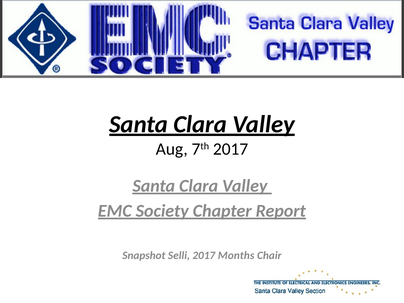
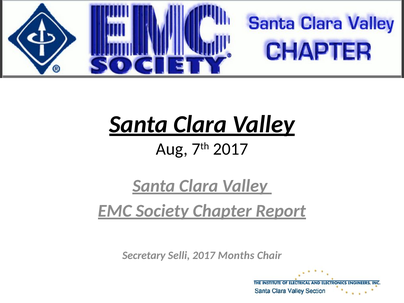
Snapshot: Snapshot -> Secretary
